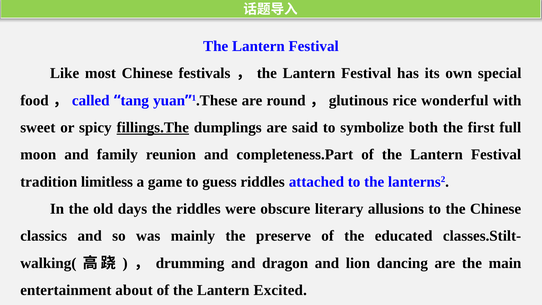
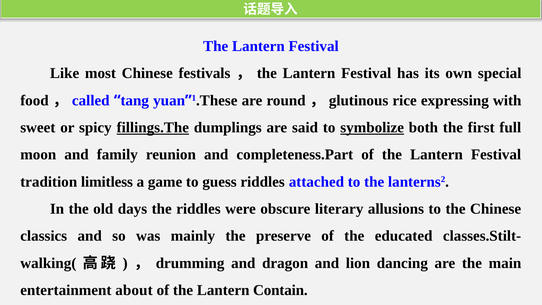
wonderful: wonderful -> expressing
symbolize underline: none -> present
Excited: Excited -> Contain
